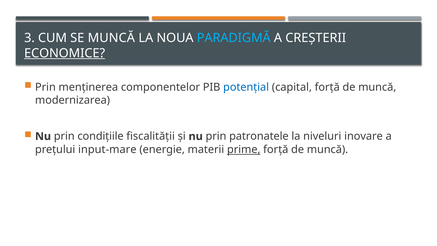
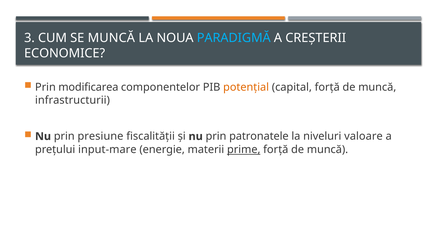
ECONOMICE underline: present -> none
menținerea: menținerea -> modificarea
potențial colour: blue -> orange
modernizarea: modernizarea -> infrastructurii
condițiile: condițiile -> presiune
inovare: inovare -> valoare
